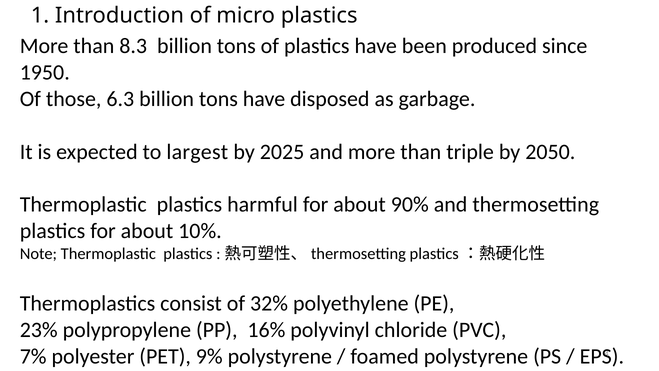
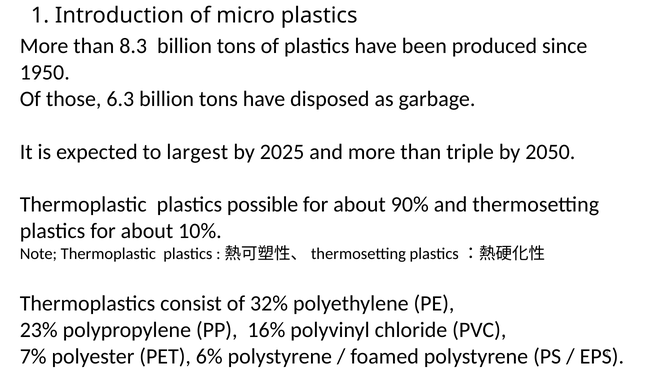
harmful: harmful -> possible
9%: 9% -> 6%
